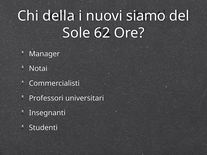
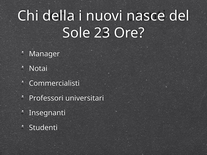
siamo: siamo -> nasce
62: 62 -> 23
